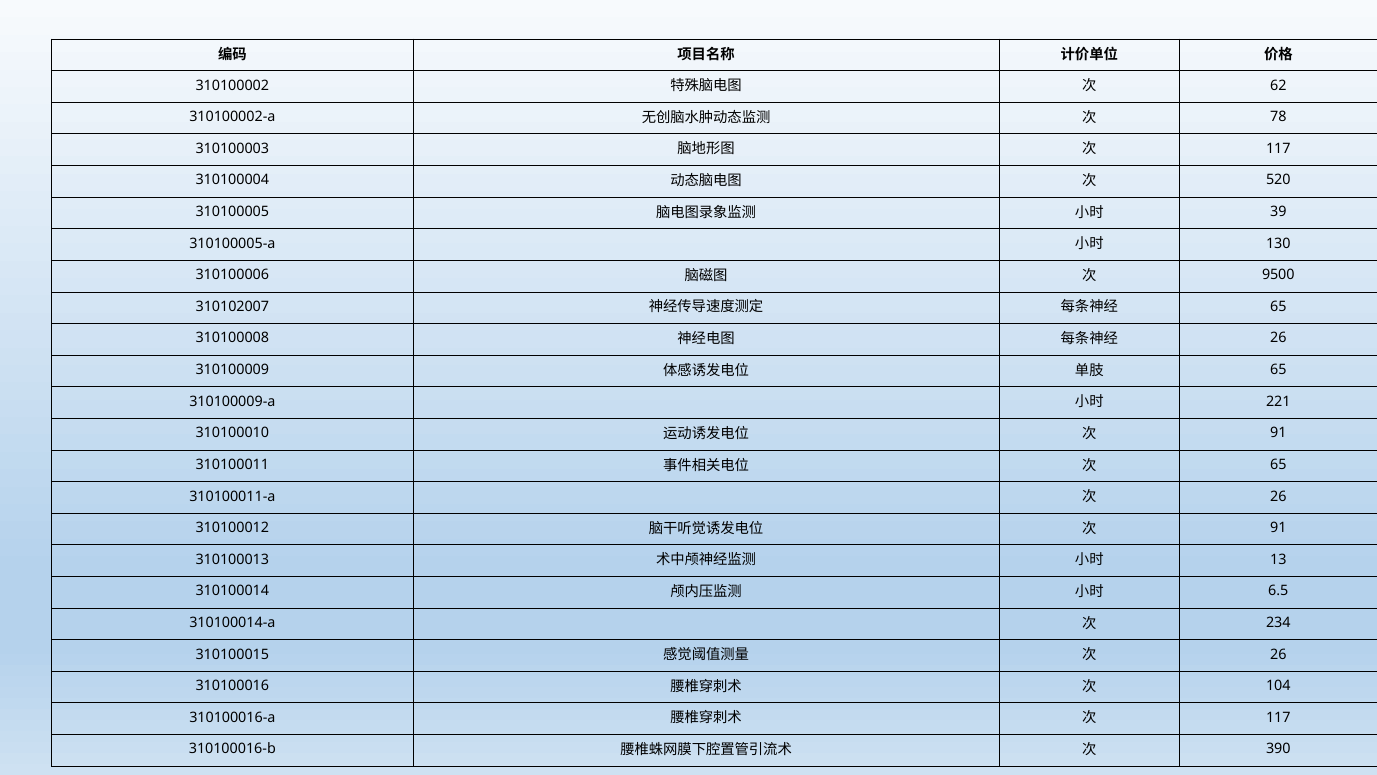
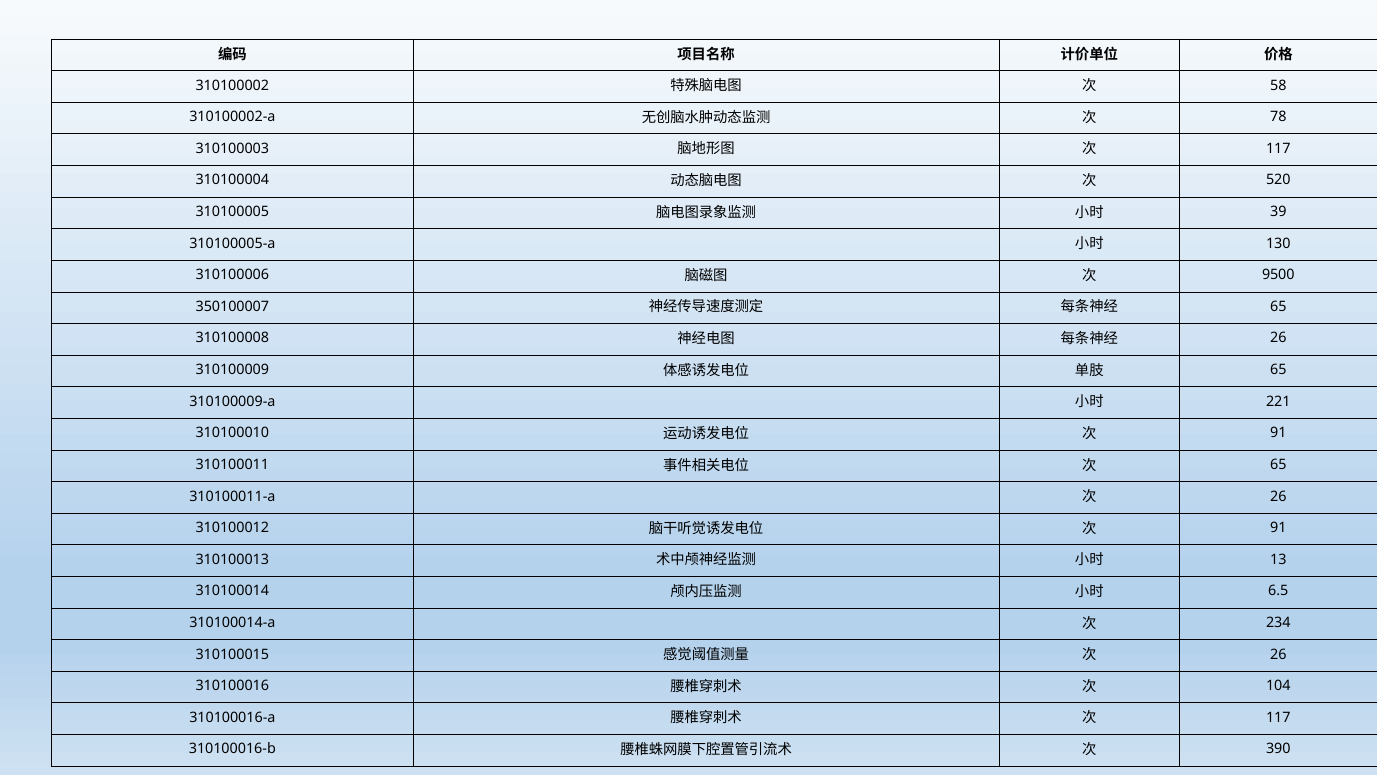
62: 62 -> 58
310102007: 310102007 -> 350100007
